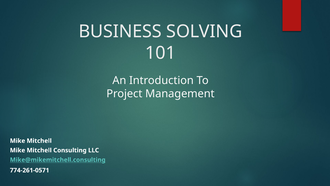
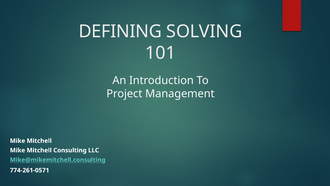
BUSINESS: BUSINESS -> DEFINING
